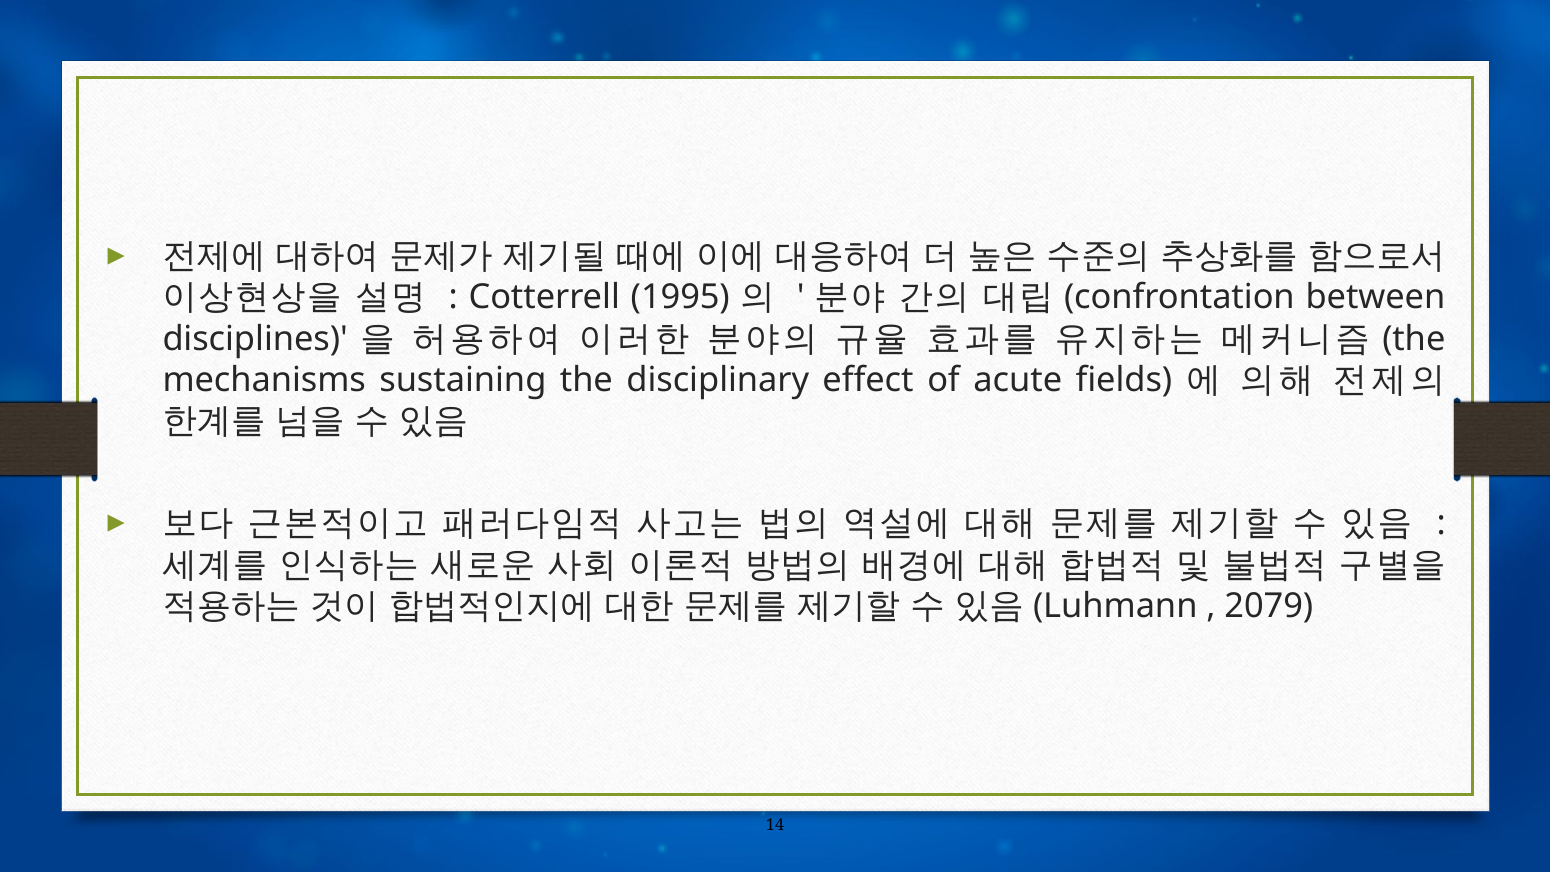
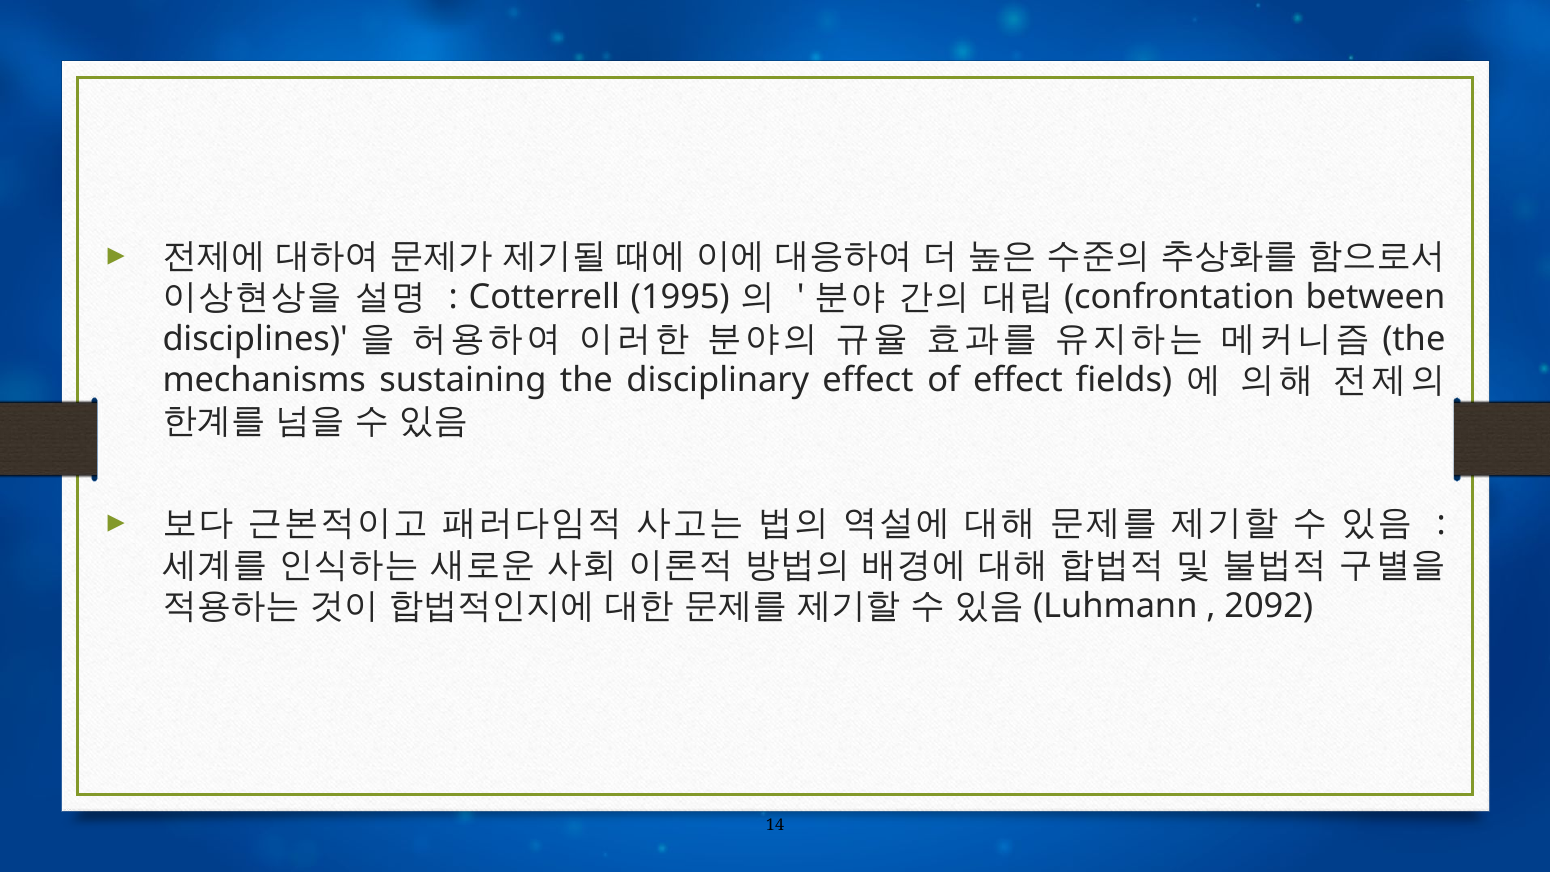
of acute: acute -> effect
2079: 2079 -> 2092
